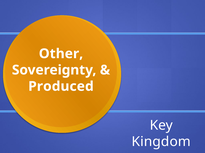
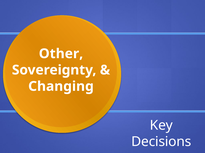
Produced: Produced -> Changing
Kingdom: Kingdom -> Decisions
